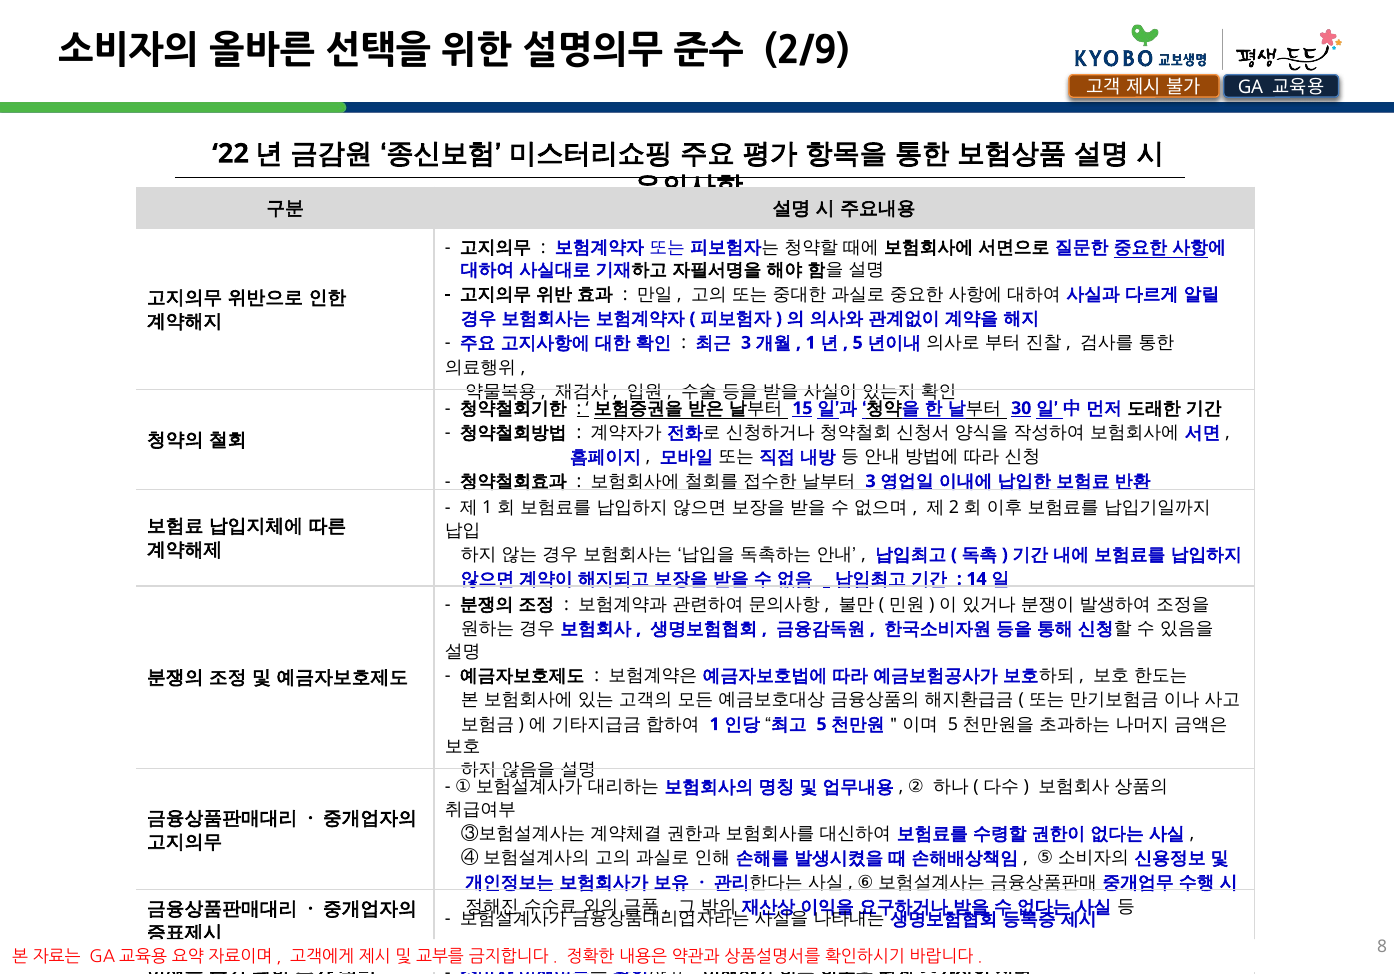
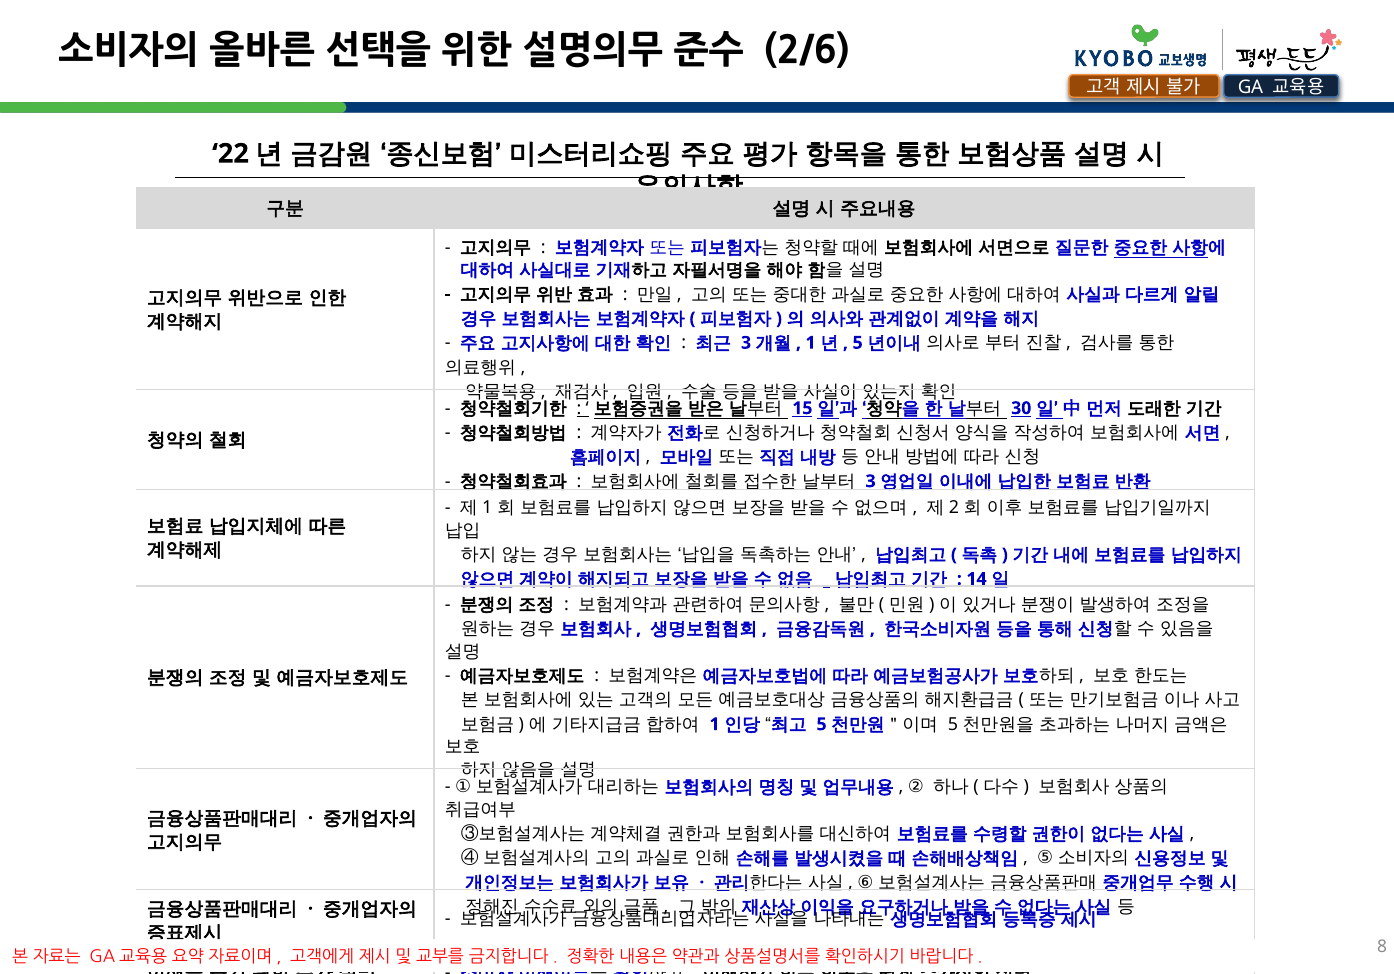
2/9: 2/9 -> 2/6
